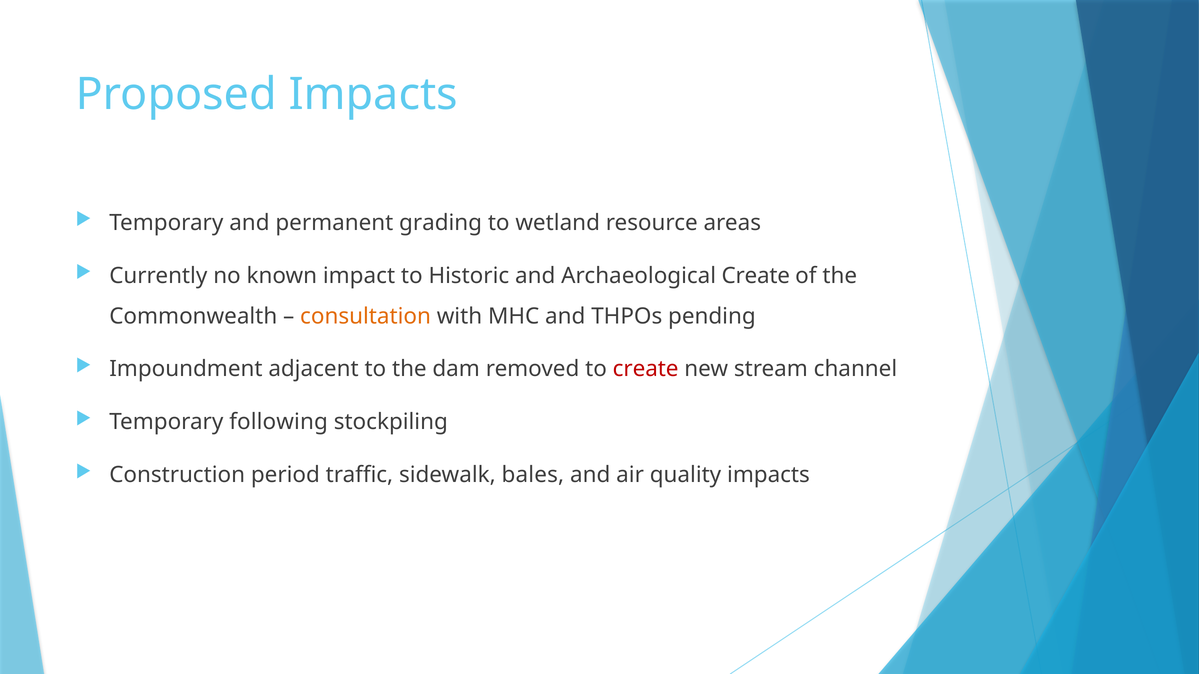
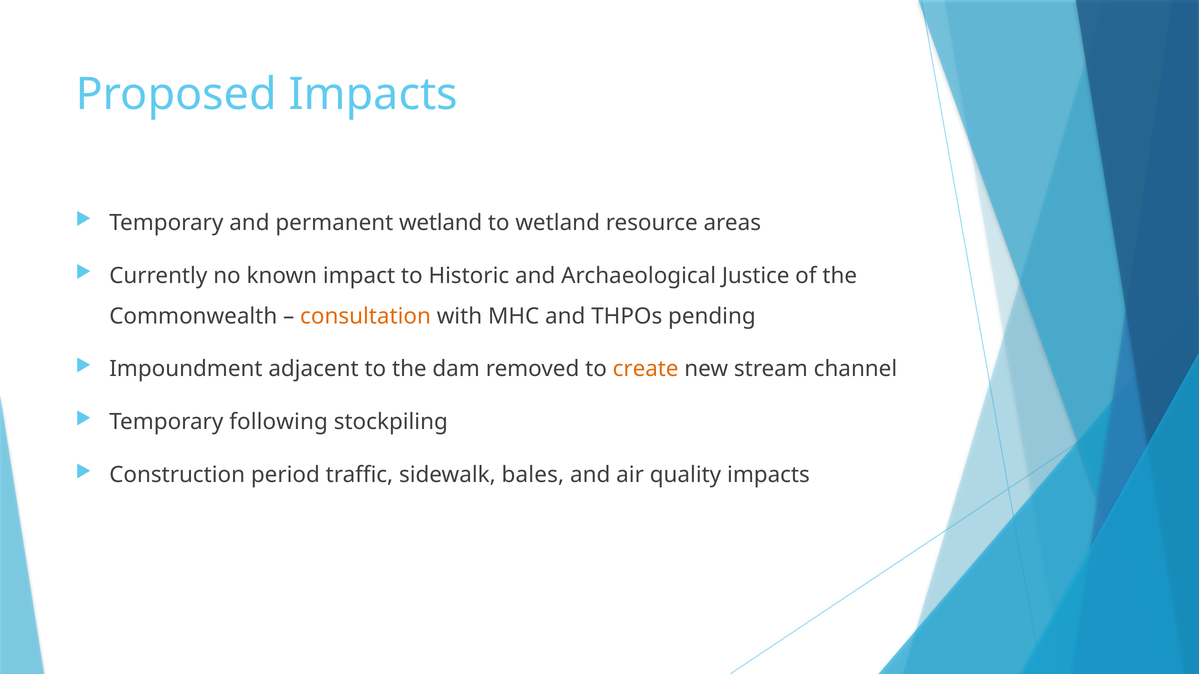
permanent grading: grading -> wetland
Archaeological Create: Create -> Justice
create at (646, 369) colour: red -> orange
